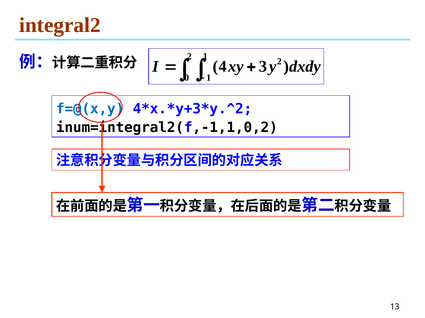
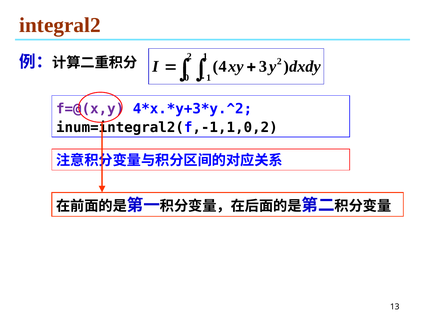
f=@(x,y colour: blue -> purple
